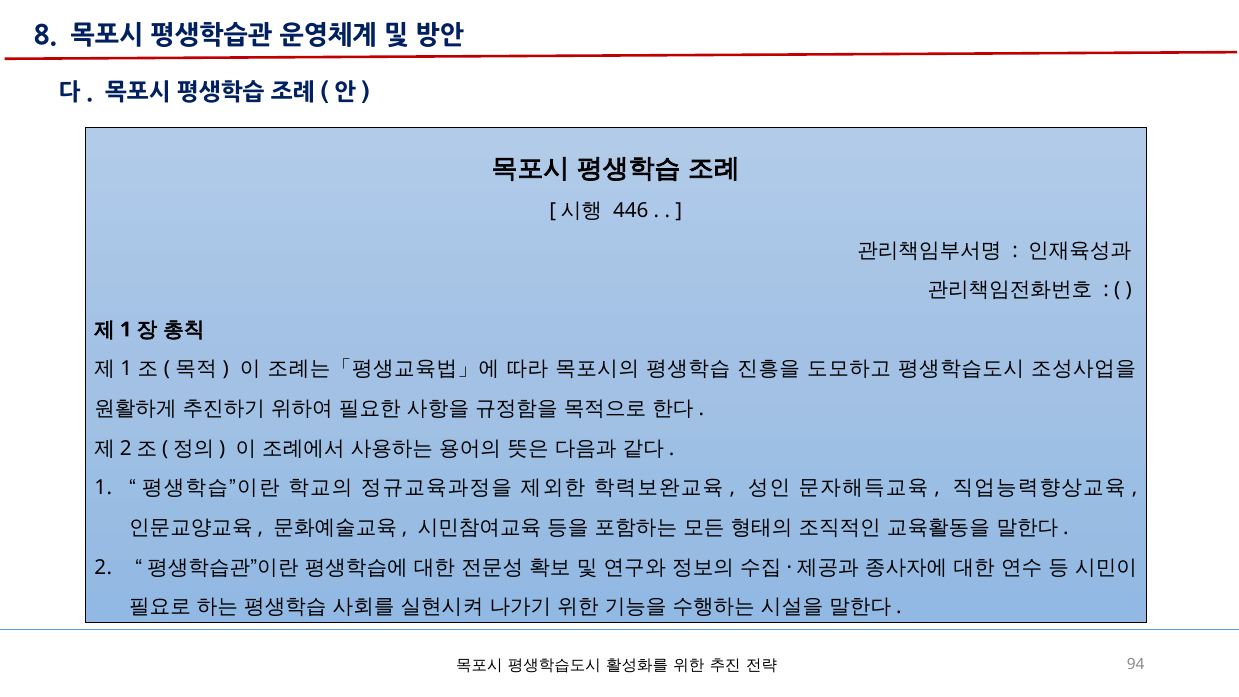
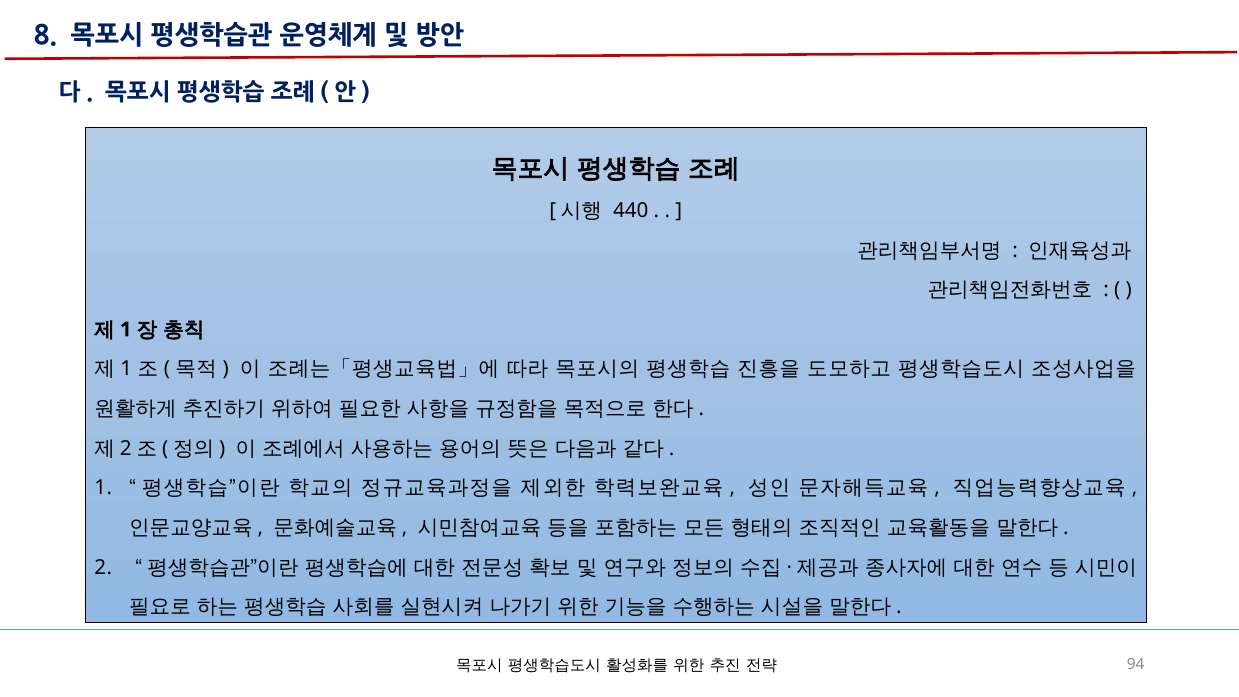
446: 446 -> 440
